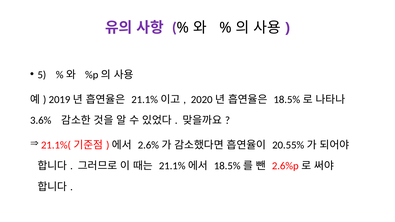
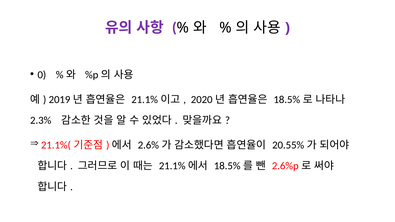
5: 5 -> 0
3.6%: 3.6% -> 2.3%
